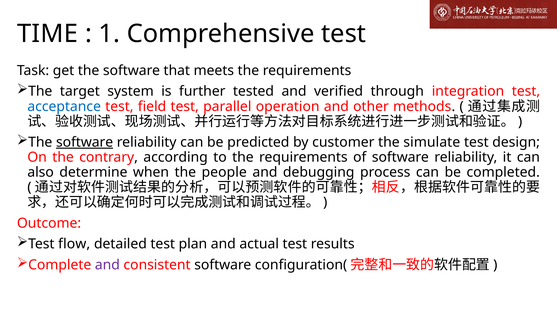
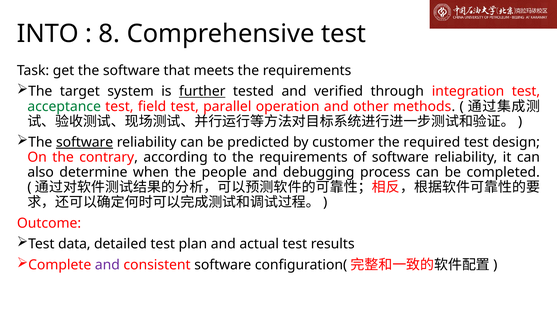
TIME: TIME -> INTO
1: 1 -> 8
further underline: none -> present
acceptance colour: blue -> green
simulate: simulate -> required
flow: flow -> data
